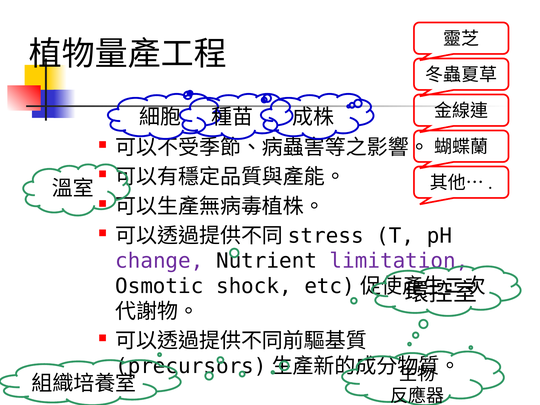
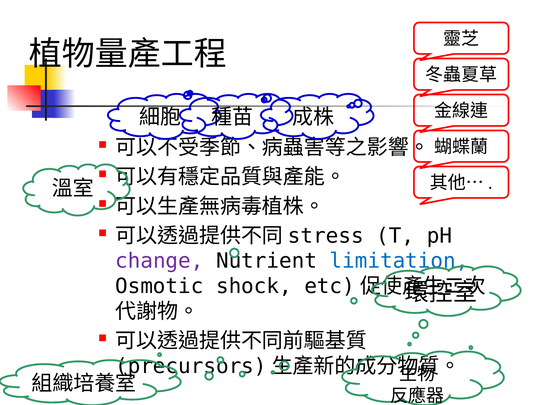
limitation colour: purple -> blue
